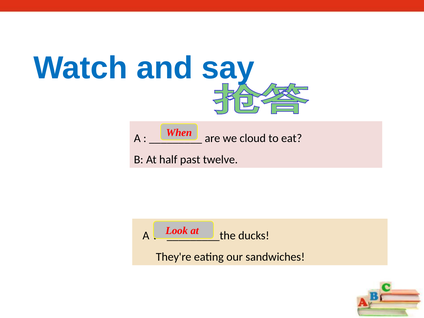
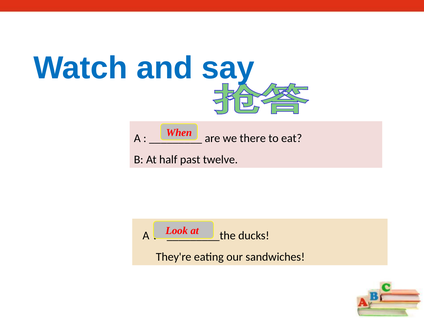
cloud: cloud -> there
